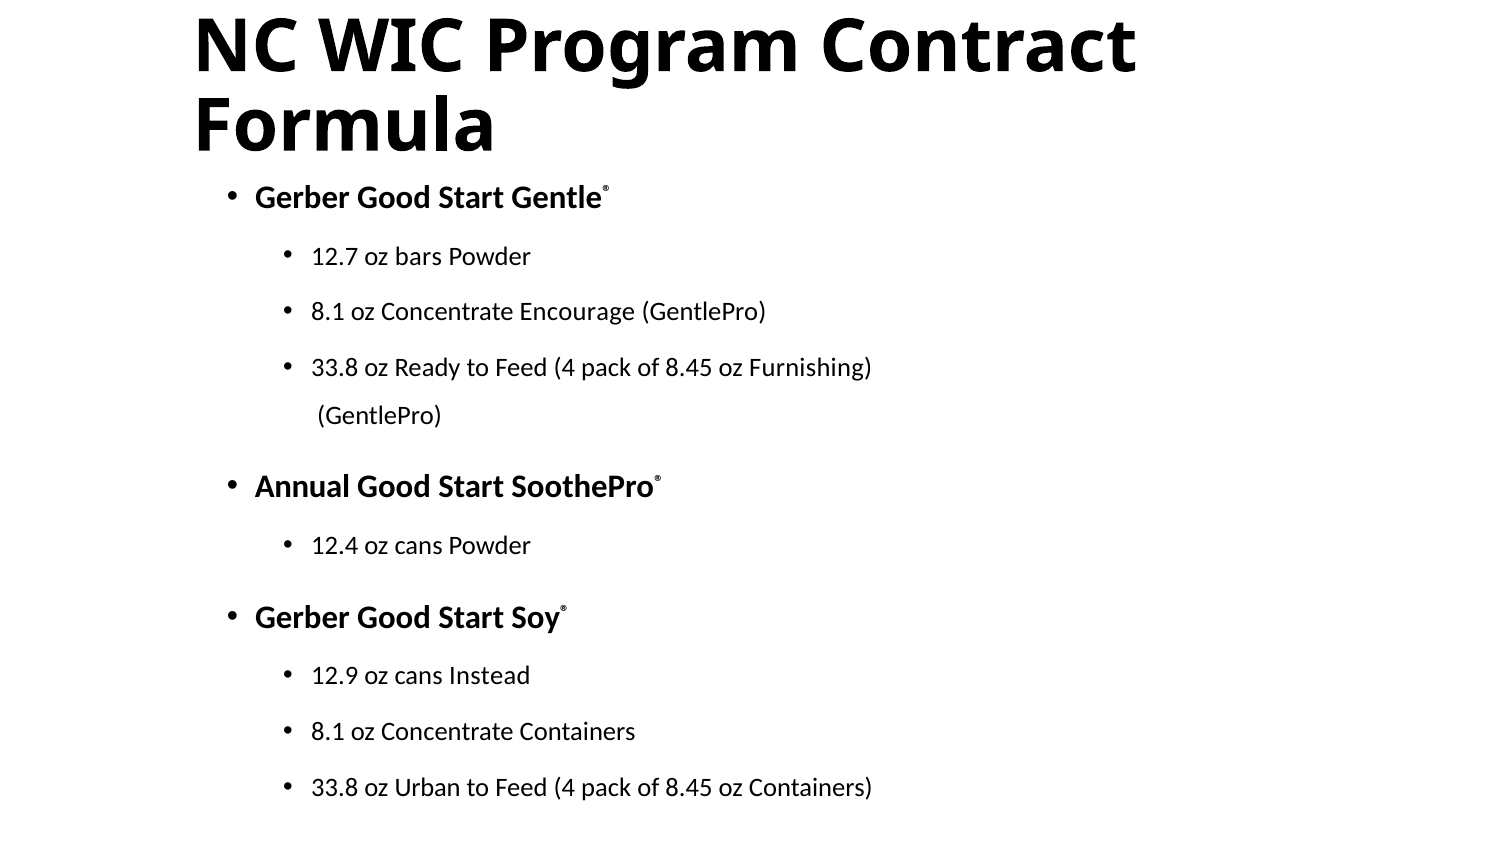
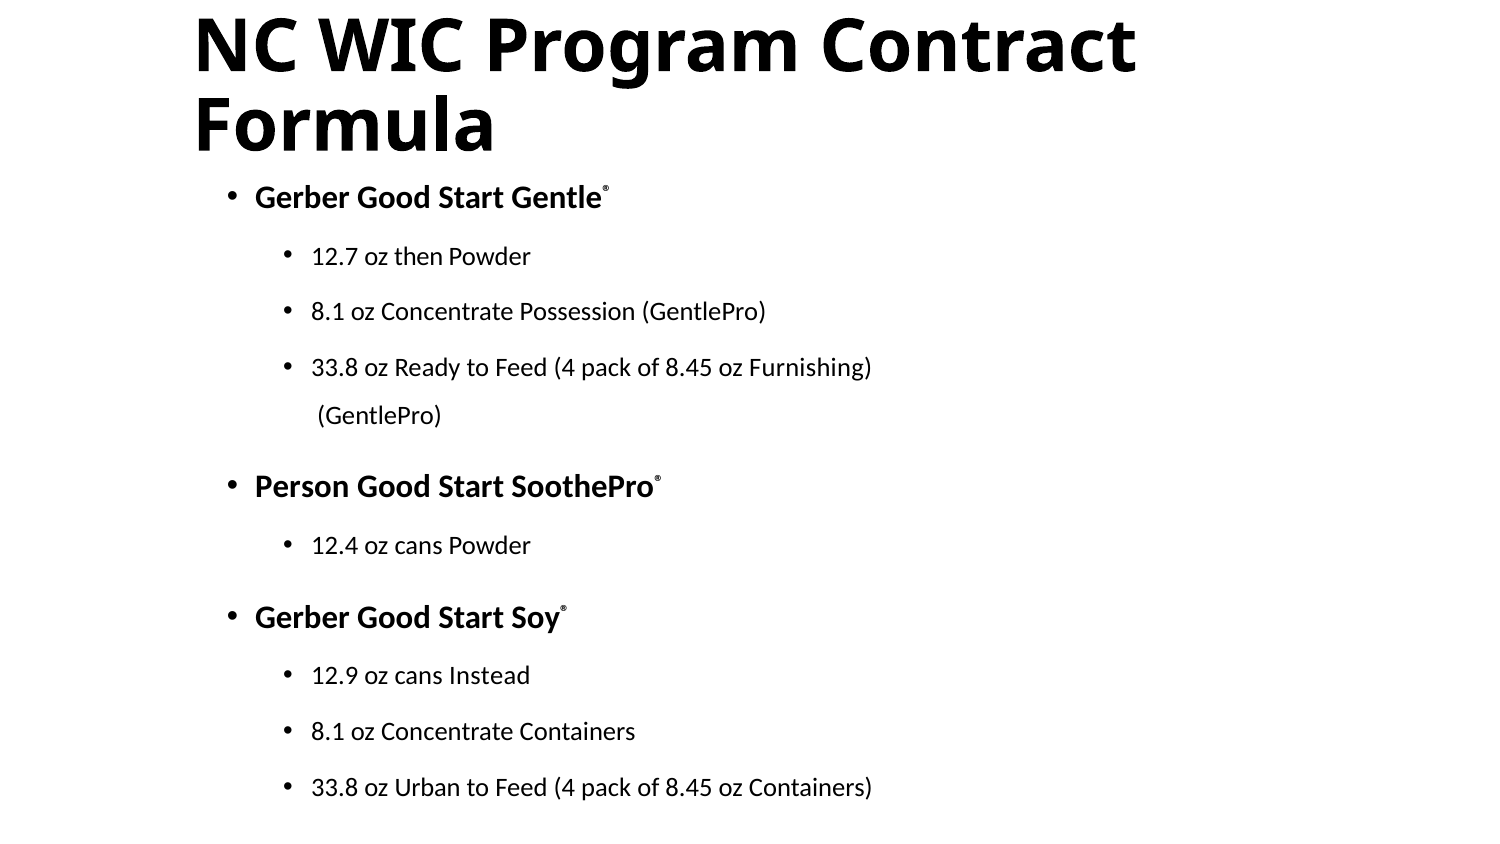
bars: bars -> then
Encourage: Encourage -> Possession
Annual: Annual -> Person
